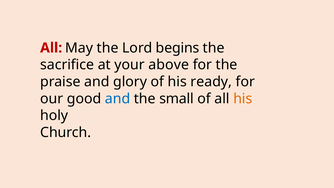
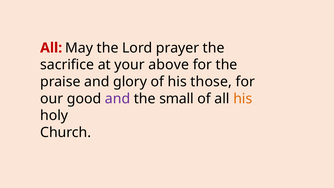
begins: begins -> prayer
ready: ready -> those
and at (118, 99) colour: blue -> purple
